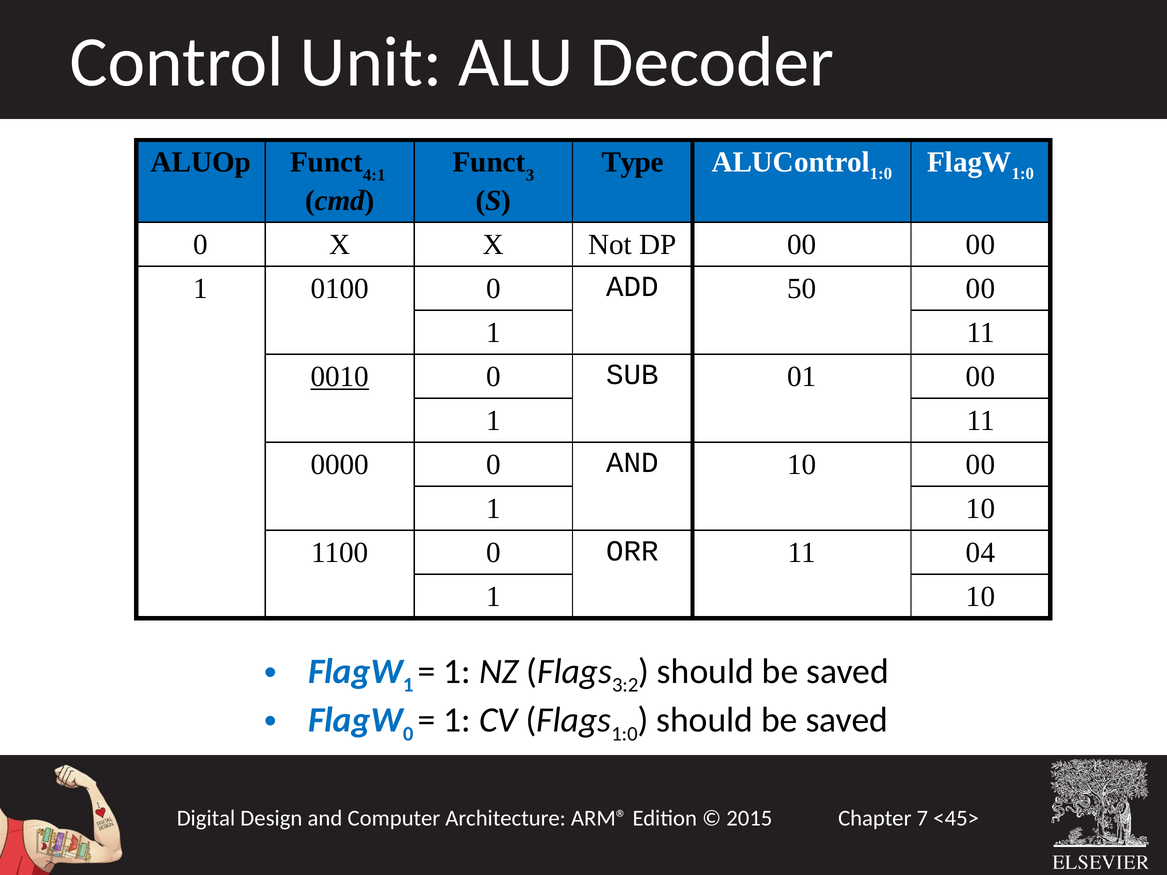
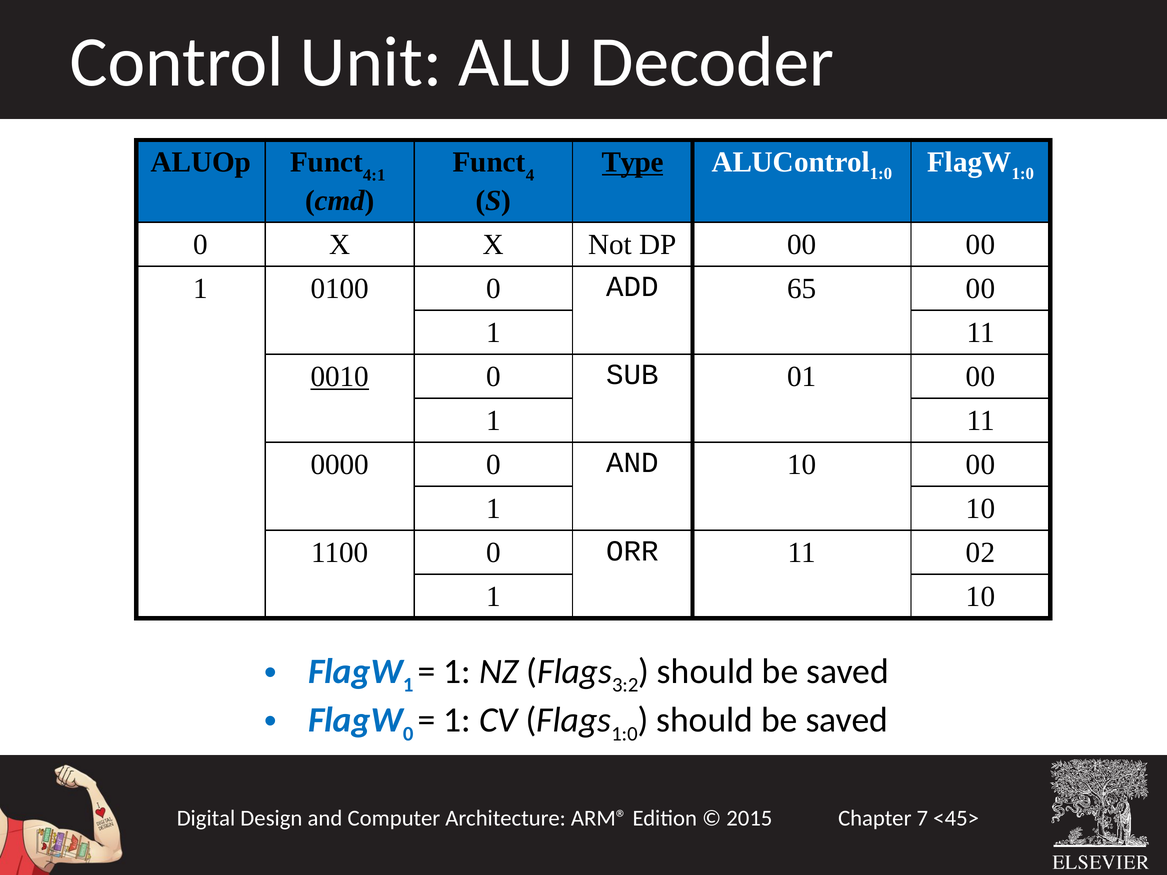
3: 3 -> 4
Type underline: none -> present
50: 50 -> 65
04: 04 -> 02
